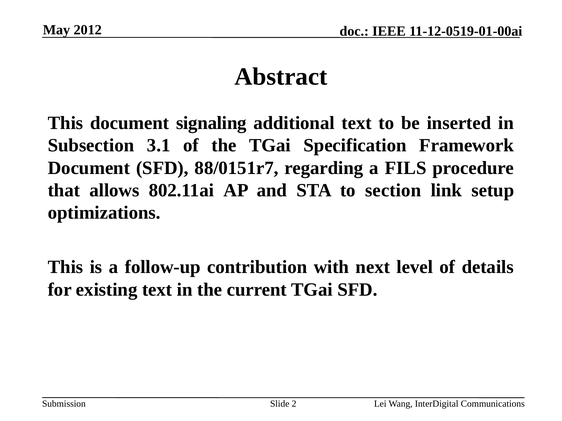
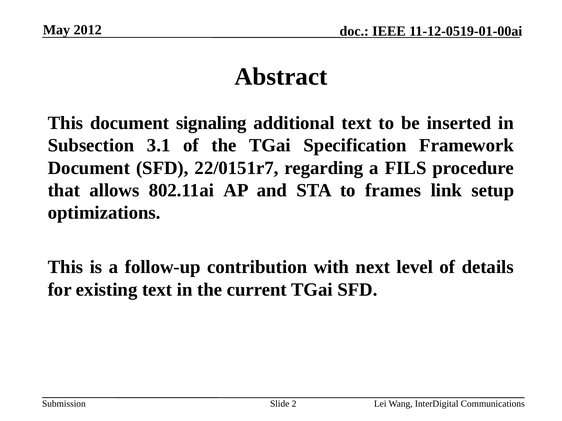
88/0151r7: 88/0151r7 -> 22/0151r7
section: section -> frames
